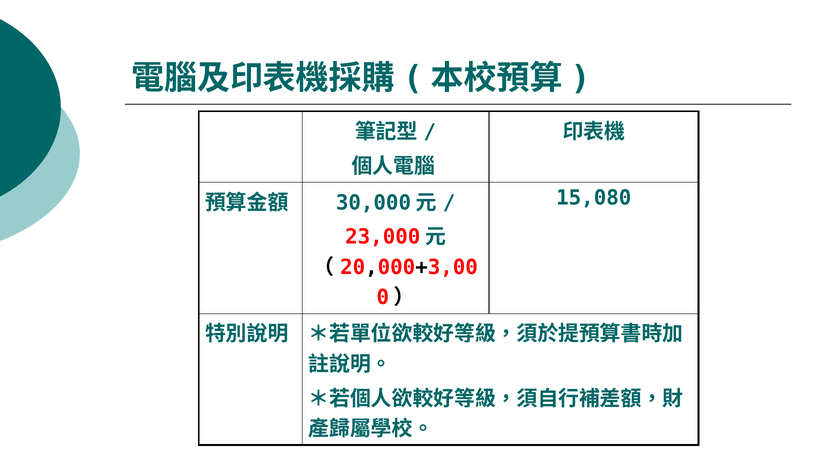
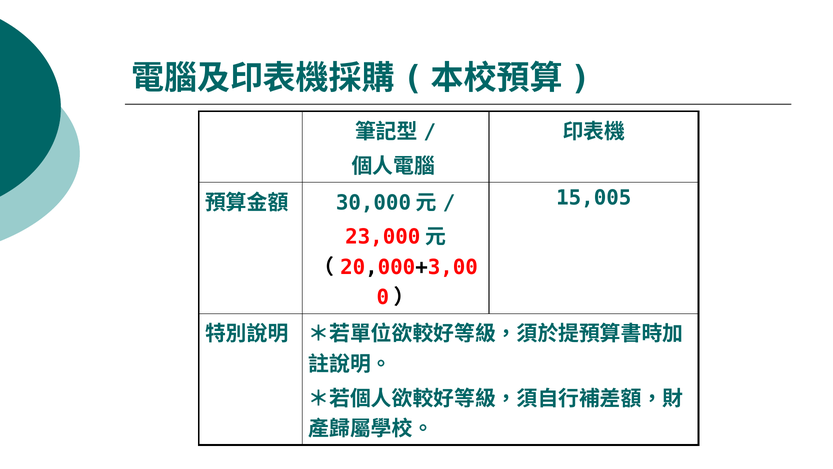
15,080: 15,080 -> 15,005
